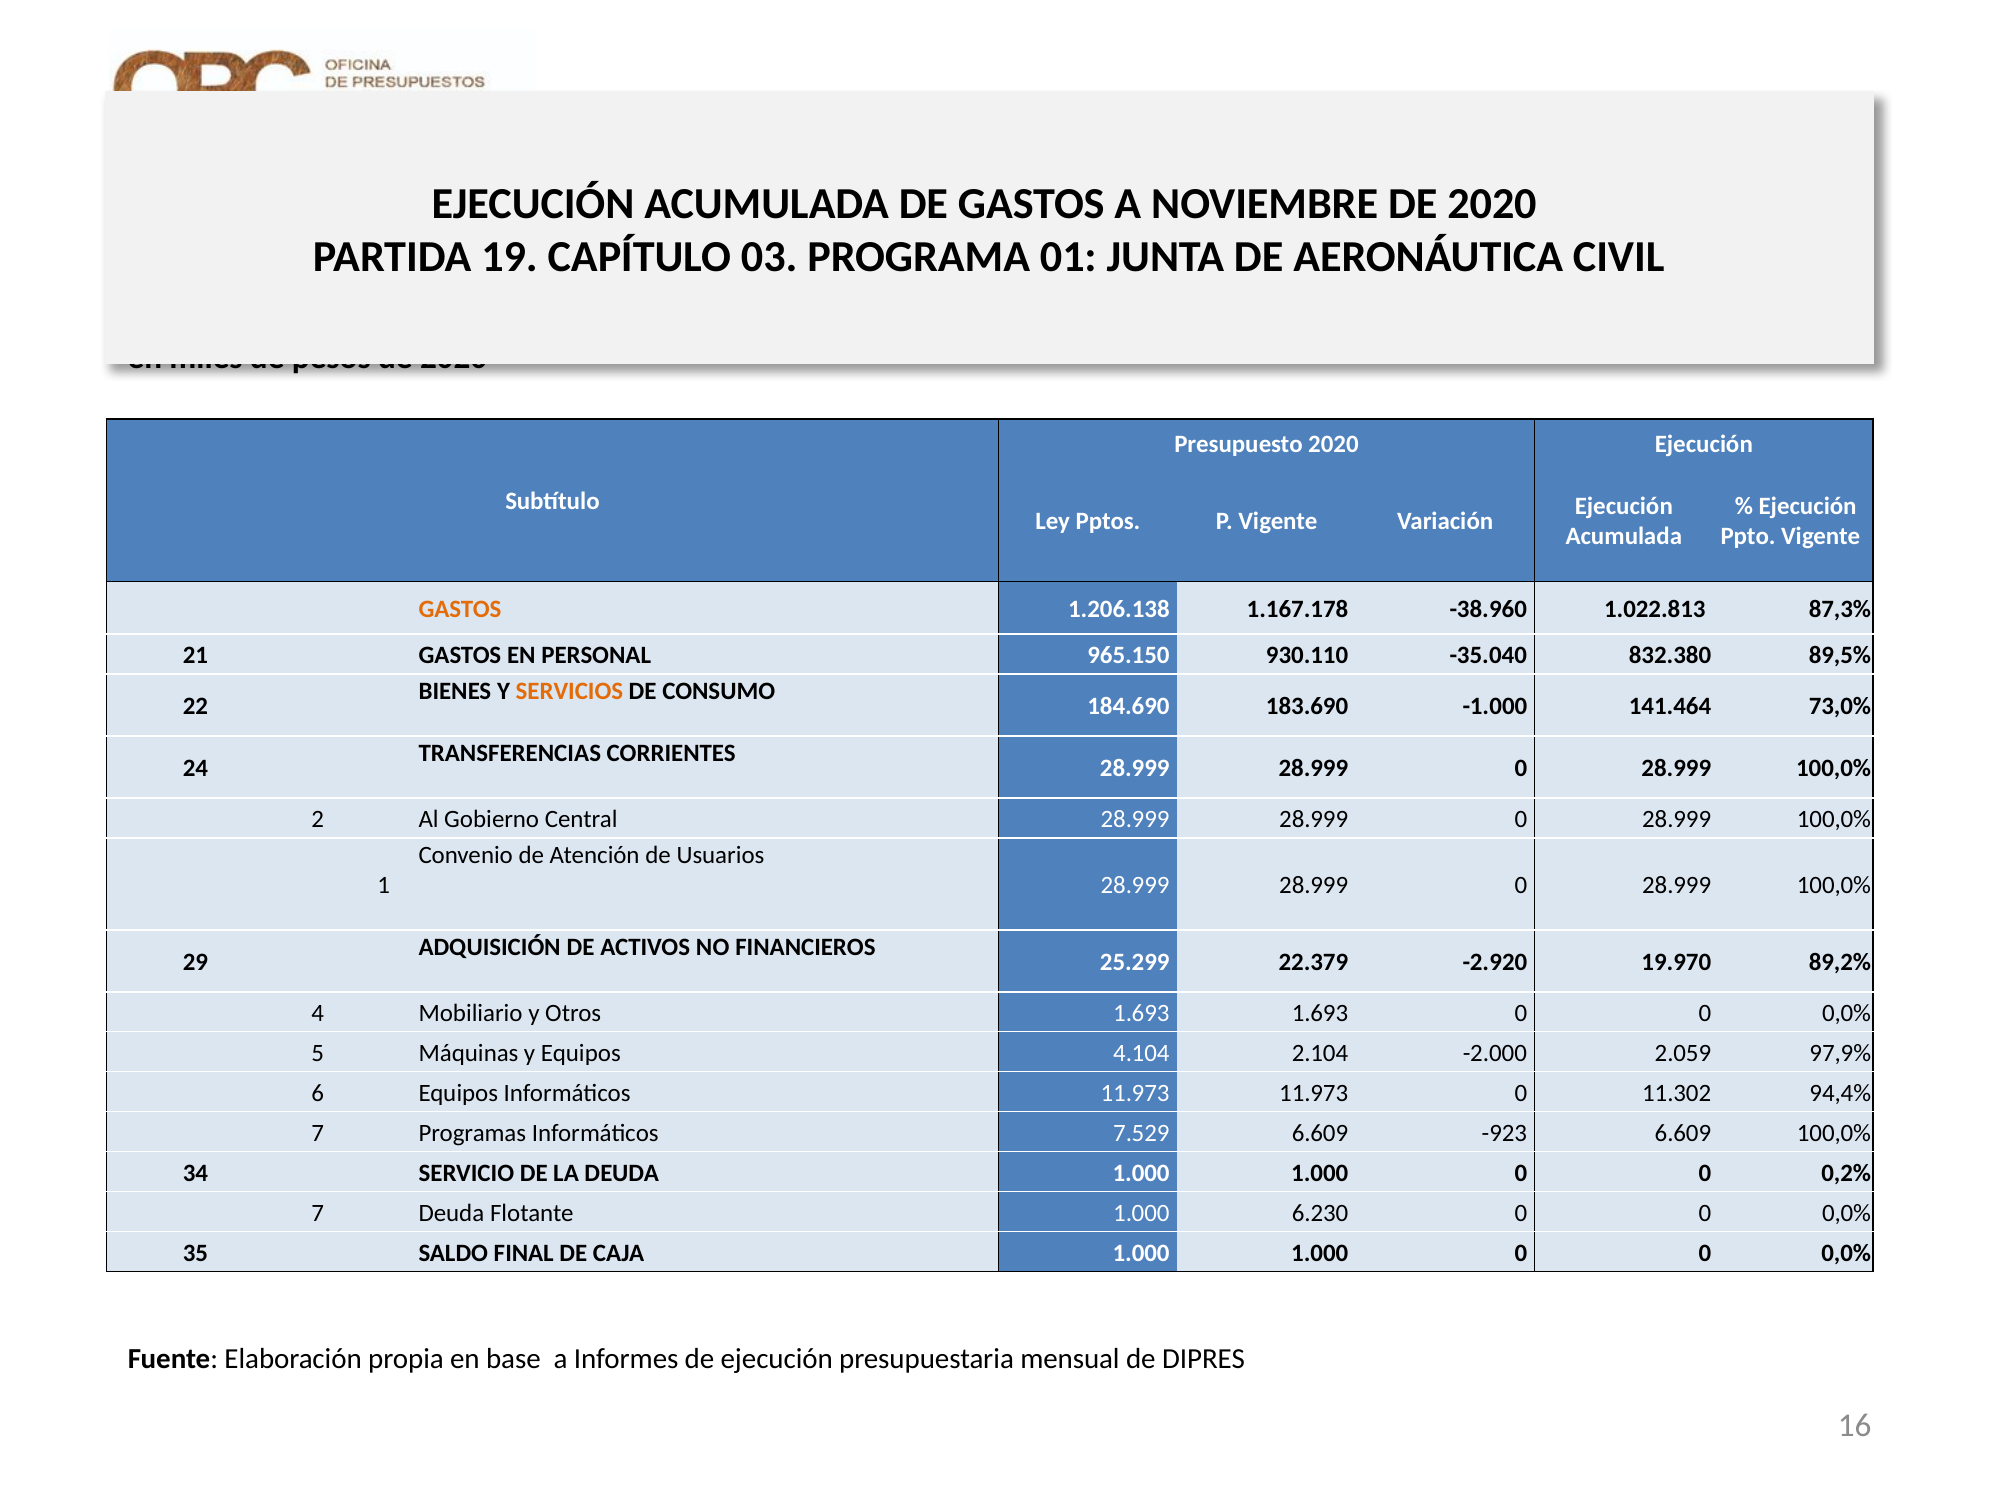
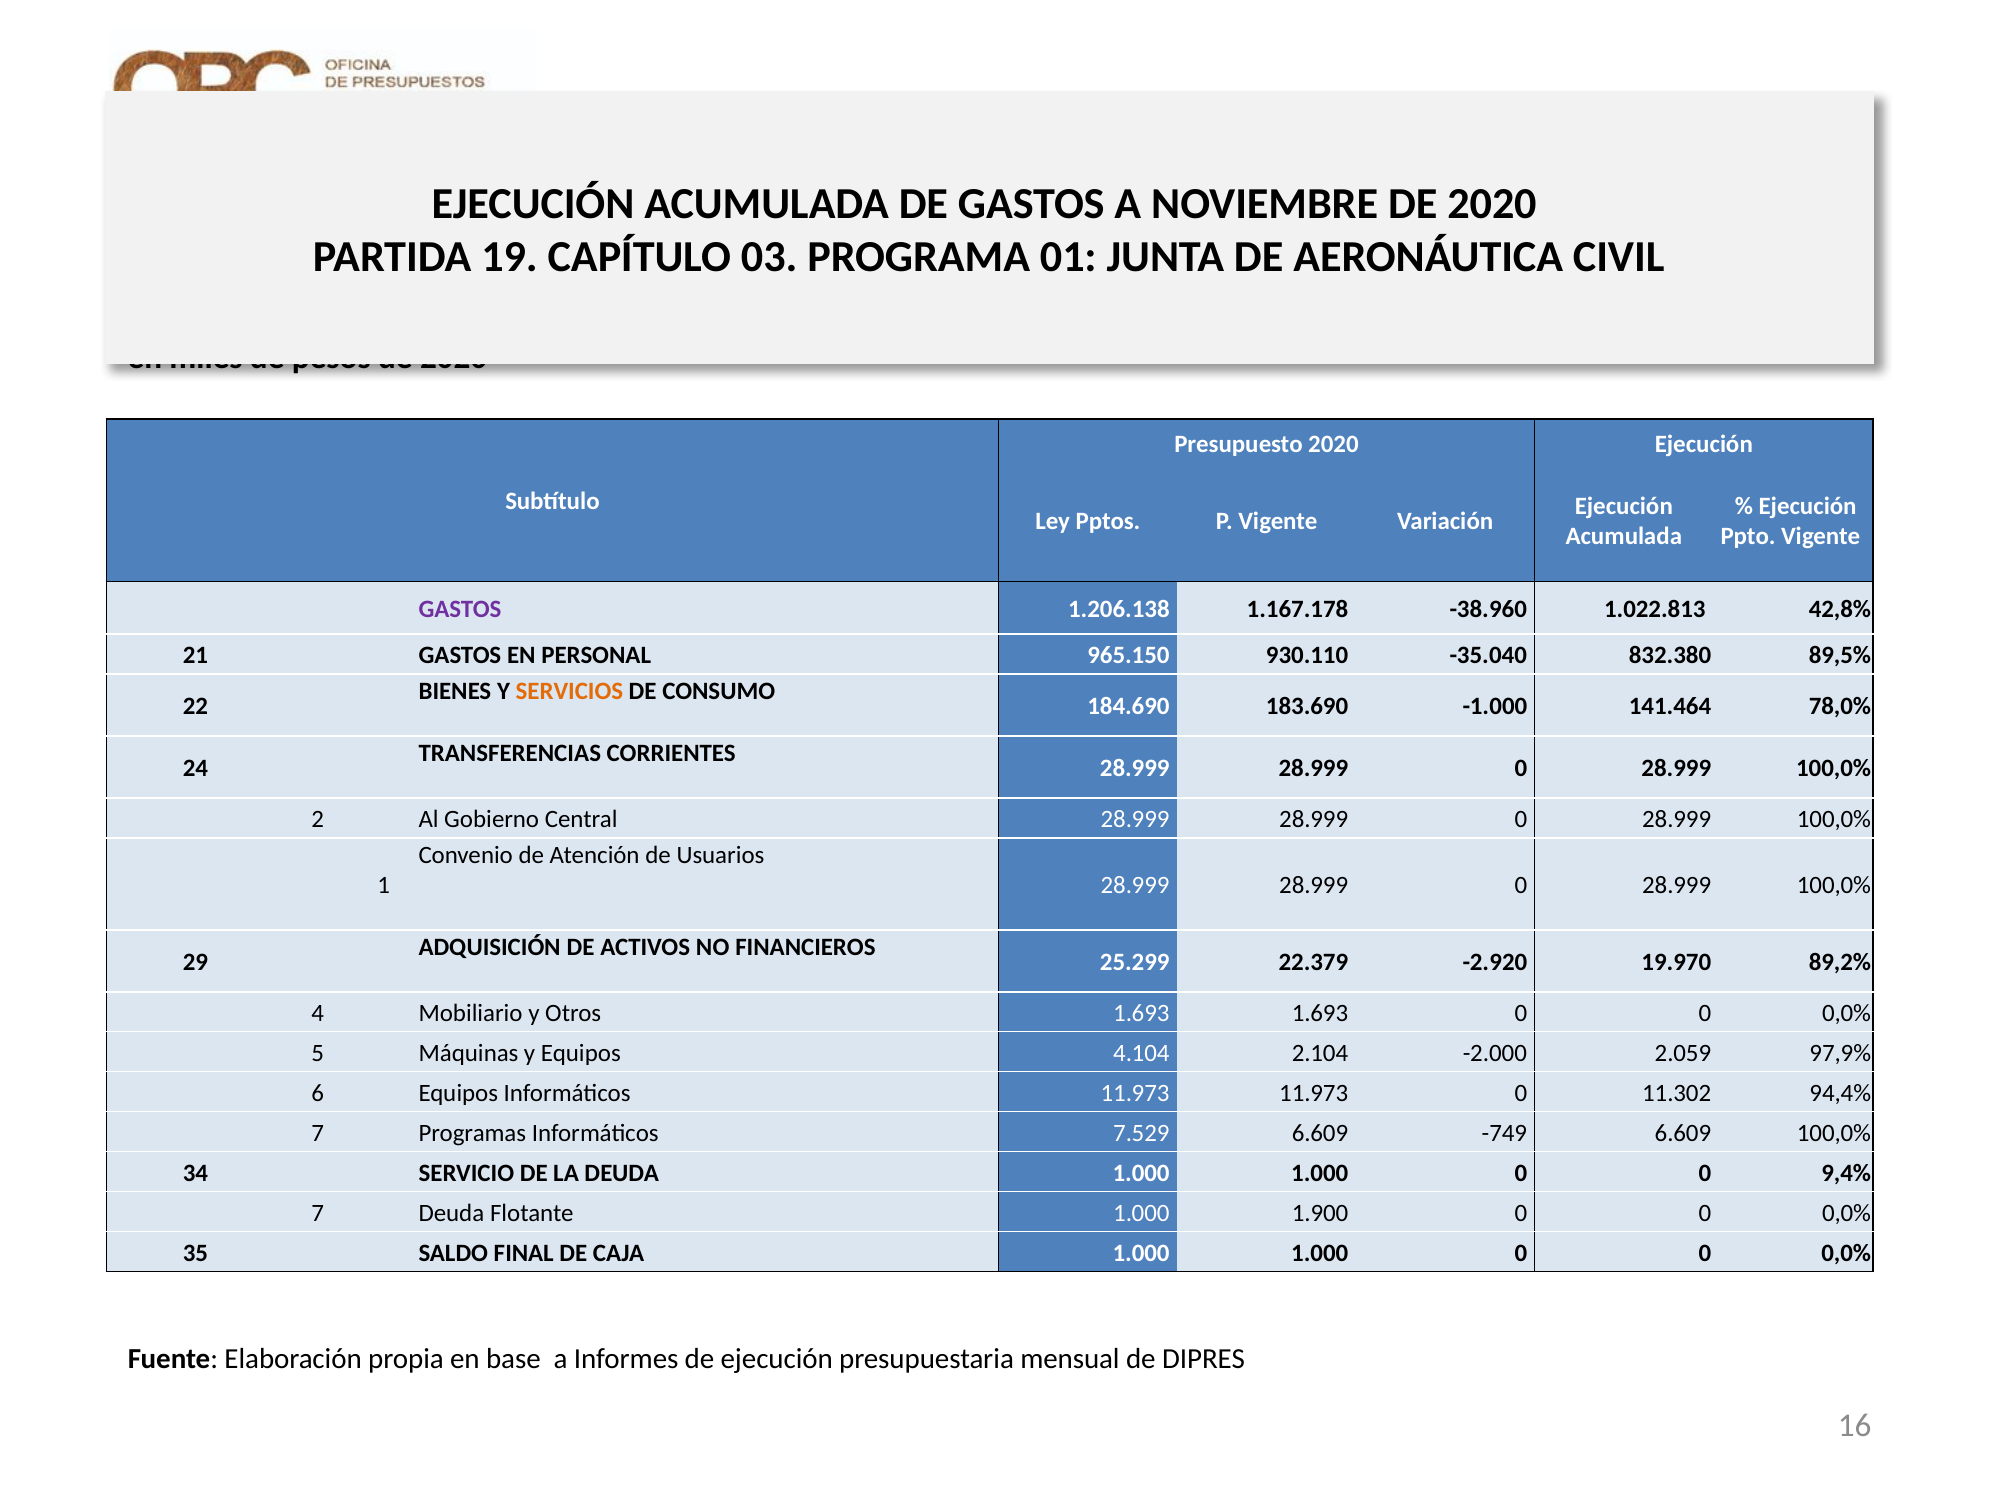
GASTOS at (460, 609) colour: orange -> purple
87,3%: 87,3% -> 42,8%
73,0%: 73,0% -> 78,0%
-923: -923 -> -749
0,2%: 0,2% -> 9,4%
6.230: 6.230 -> 1.900
